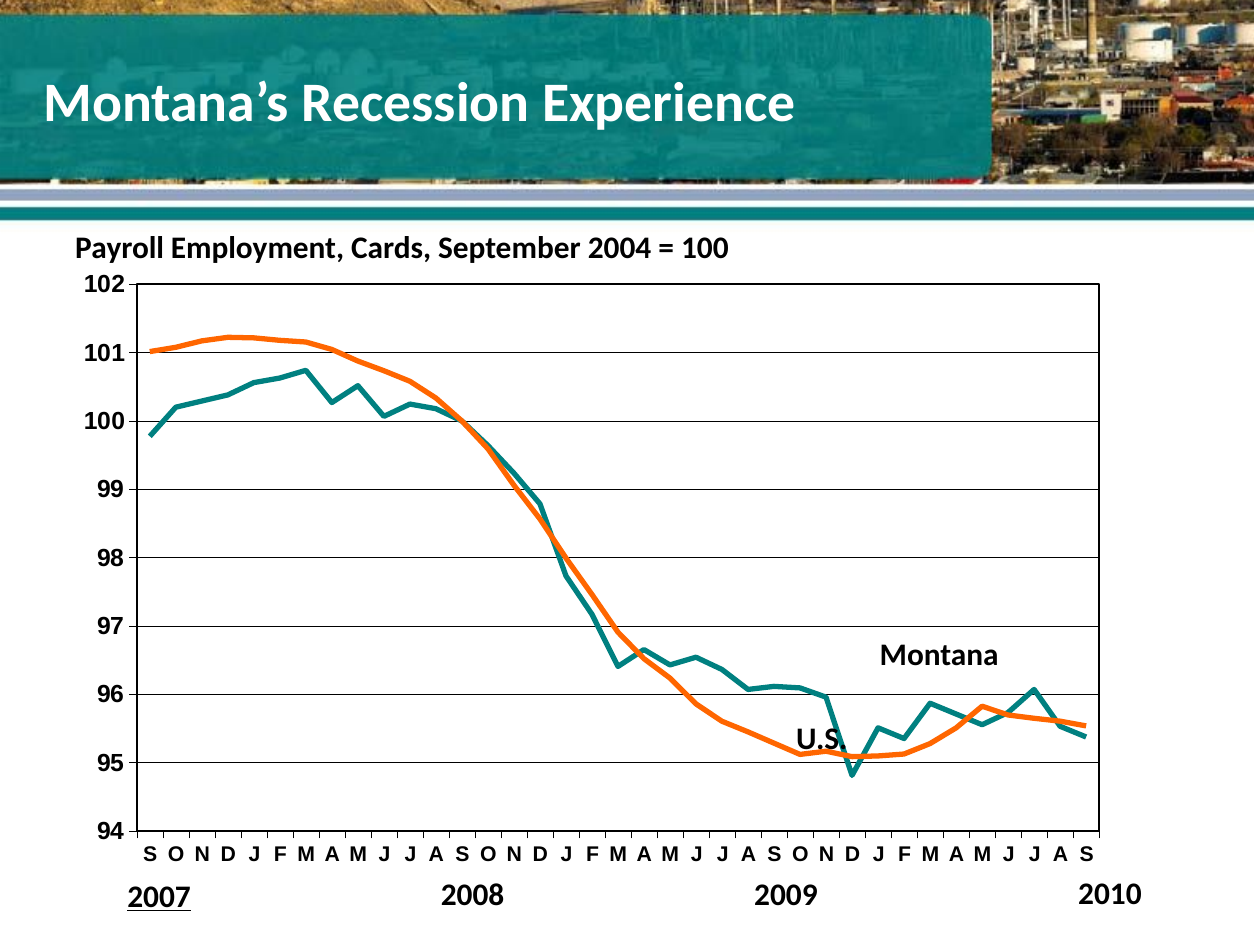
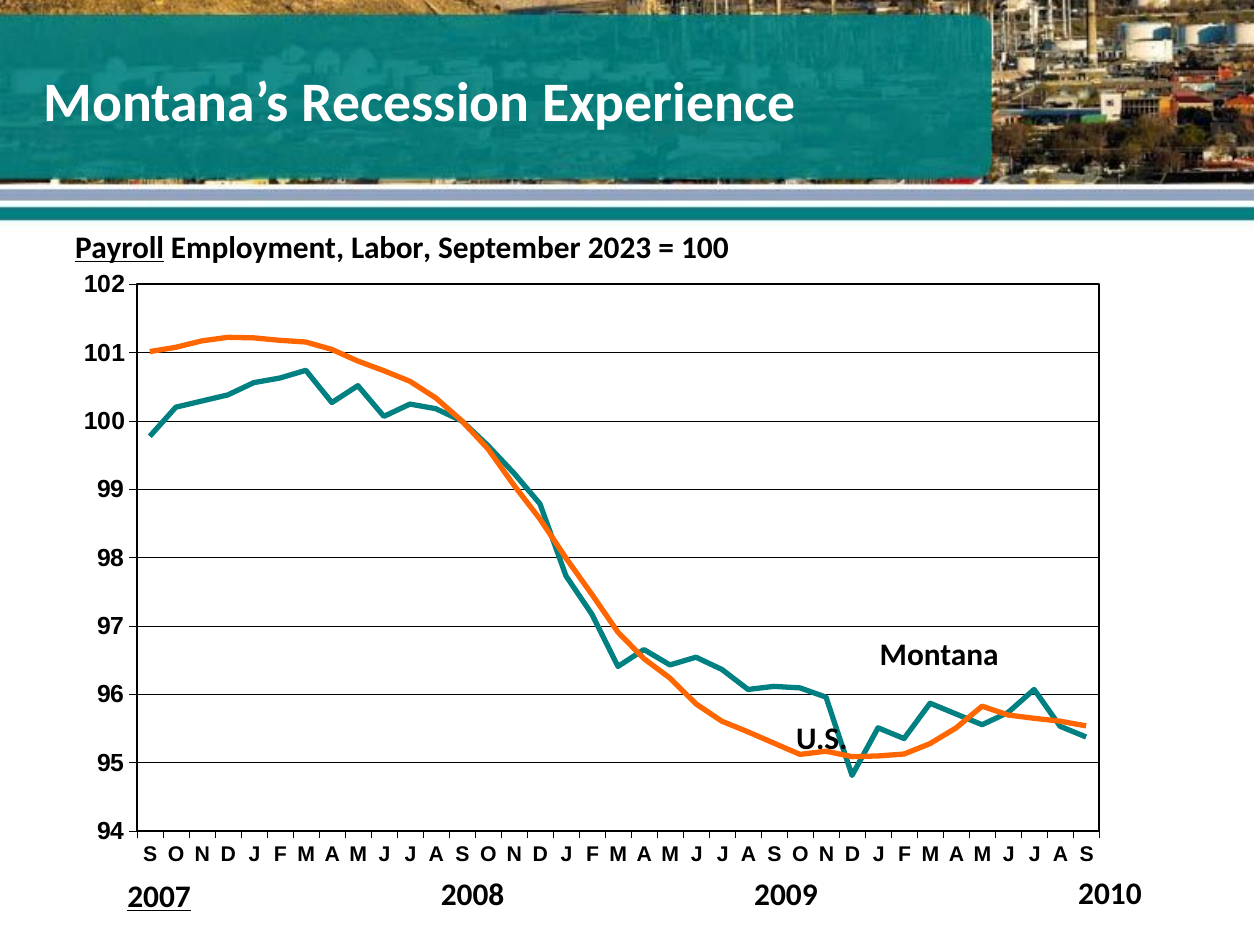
Payroll underline: none -> present
Cards: Cards -> Labor
2004: 2004 -> 2023
